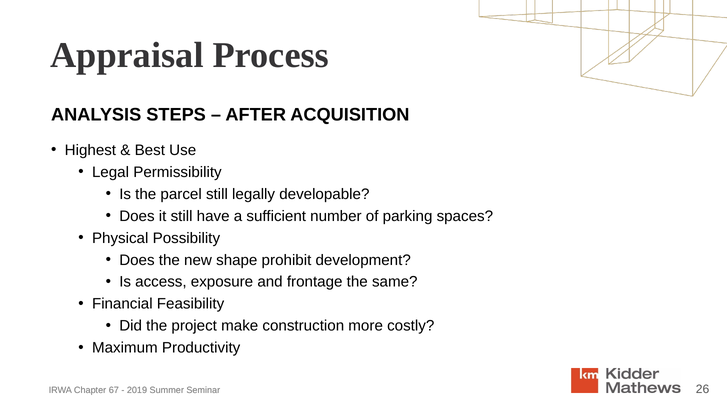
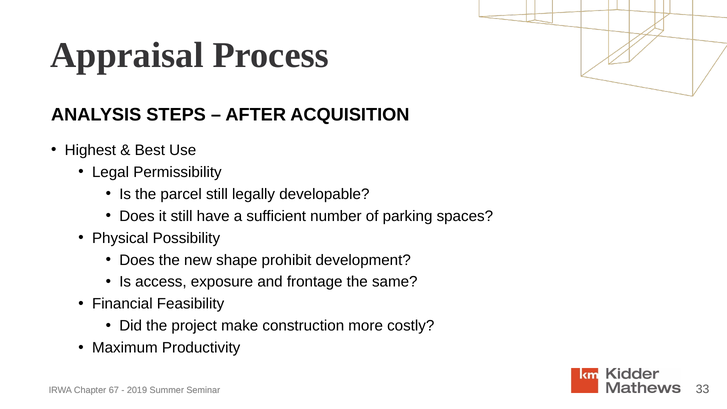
26: 26 -> 33
